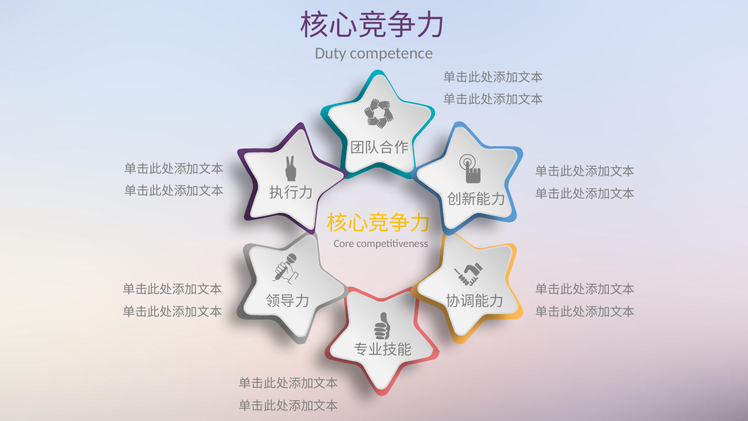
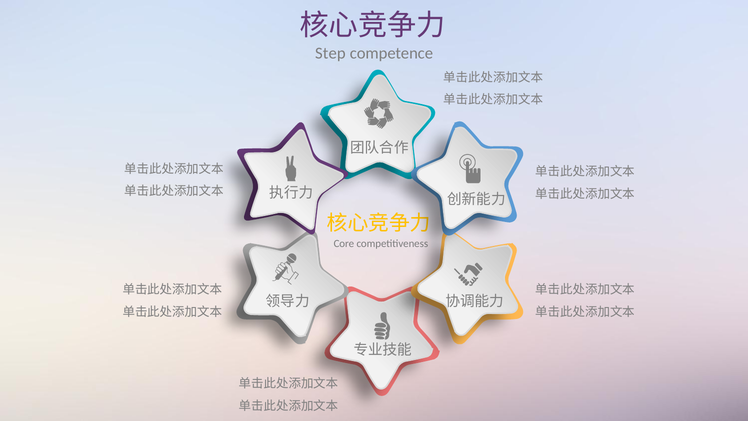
Duty: Duty -> Step
